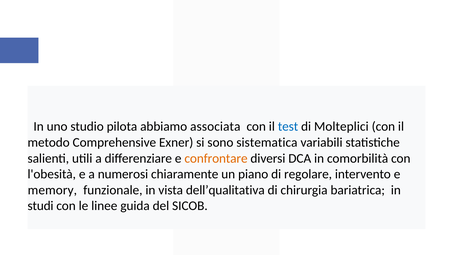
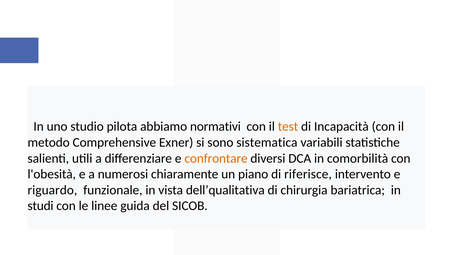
associata: associata -> normativi
test colour: blue -> orange
Molteplici: Molteplici -> Incapacità
regolare: regolare -> riferisce
memory: memory -> riguardo
